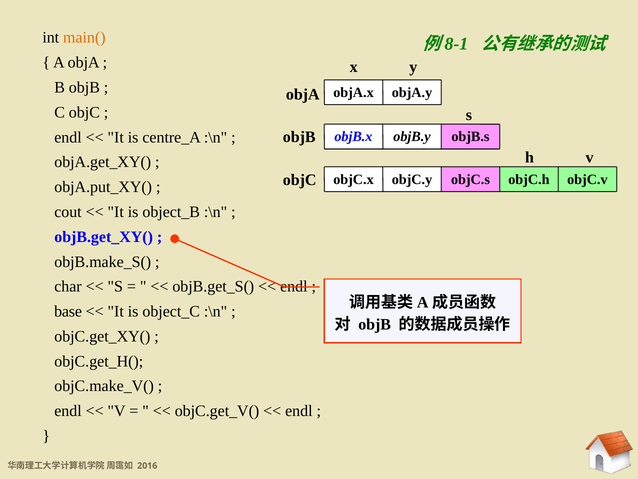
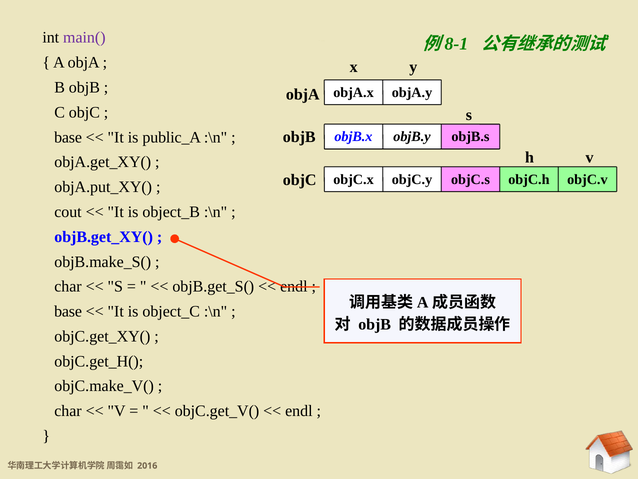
main( colour: orange -> purple
endl at (68, 137): endl -> base
centre_A: centre_A -> public_A
endl at (68, 411): endl -> char
